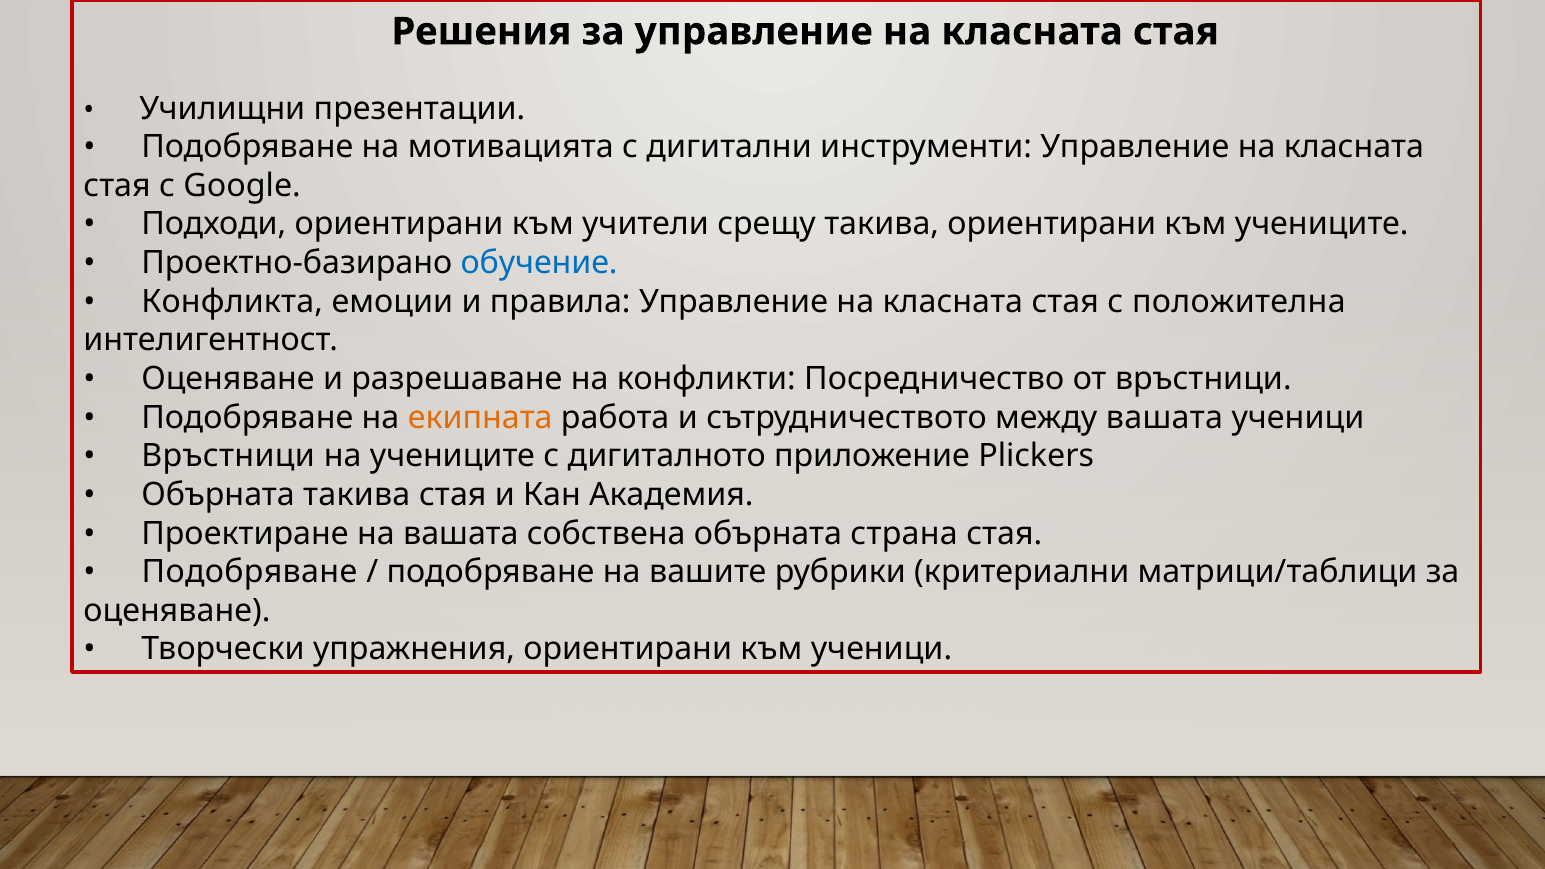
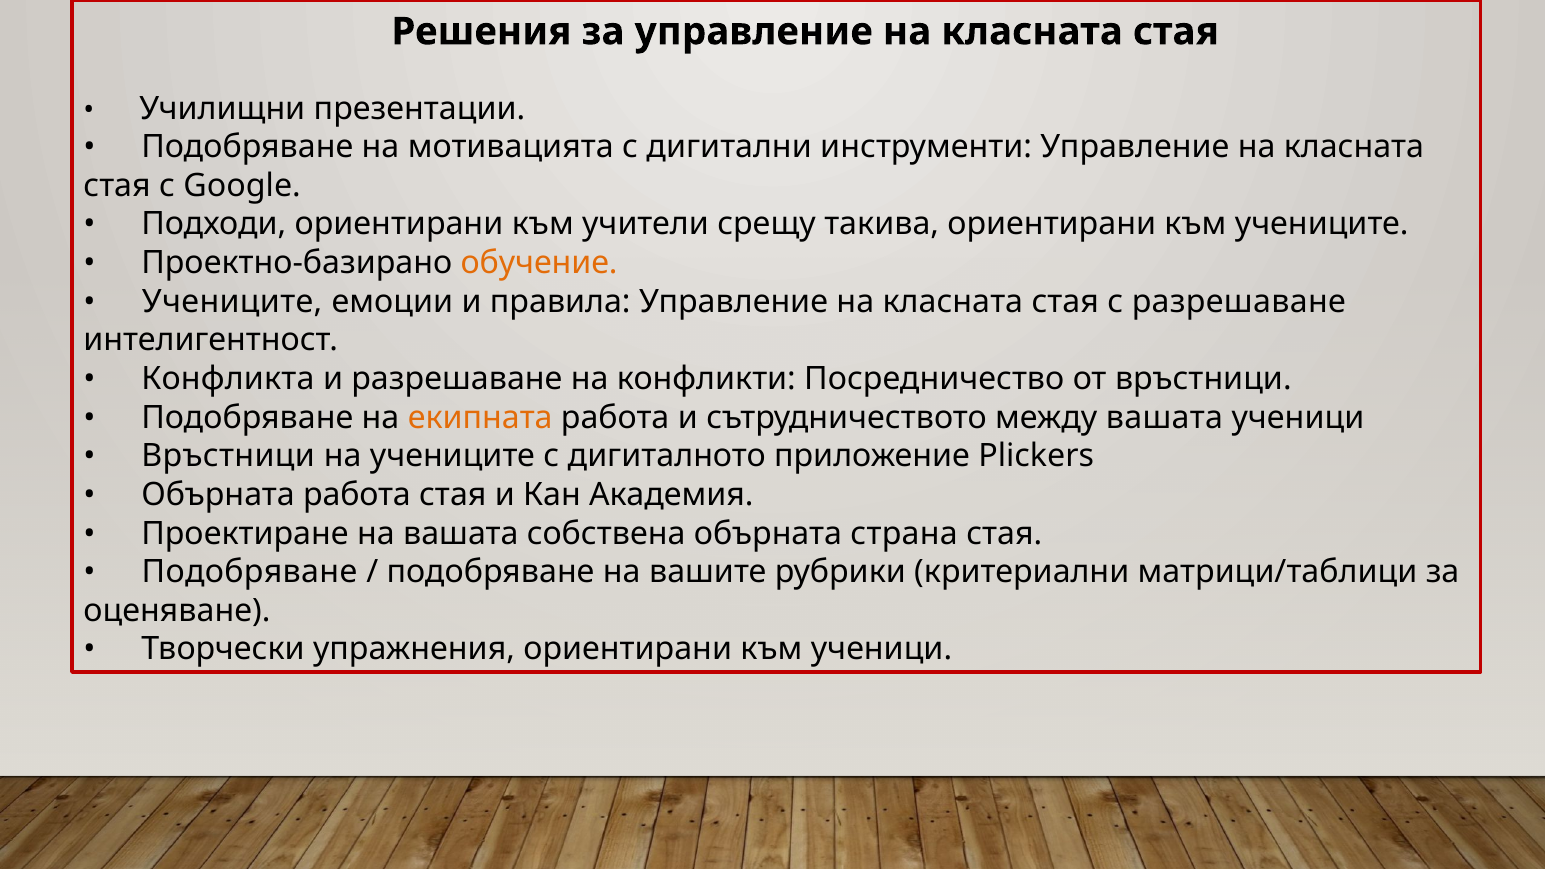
обучение colour: blue -> orange
Конфликта at (232, 302): Конфликта -> Учениците
с положителна: положителна -> разрешаване
Оценяване at (228, 379): Оценяване -> Конфликта
Обърната такива: такива -> работа
